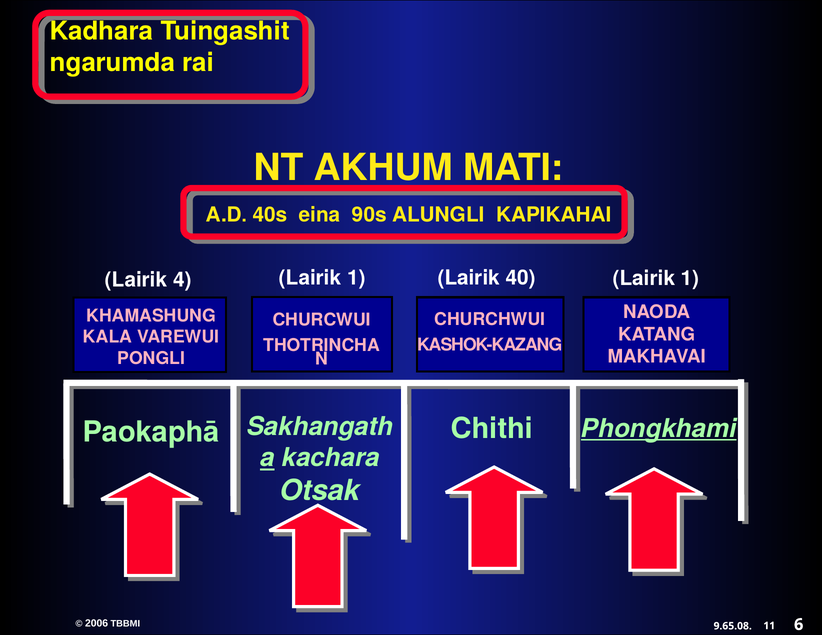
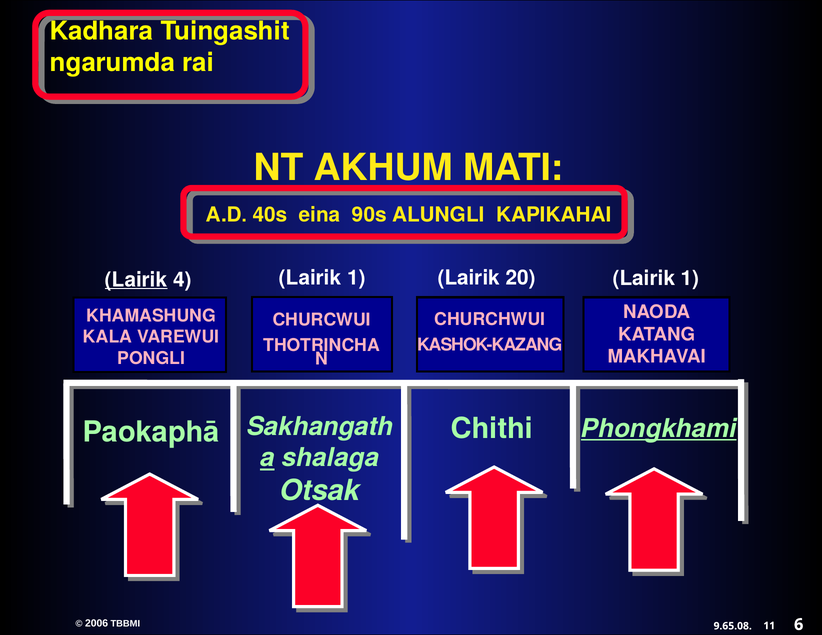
40: 40 -> 20
Lairik at (136, 280) underline: none -> present
kachara: kachara -> shalaga
